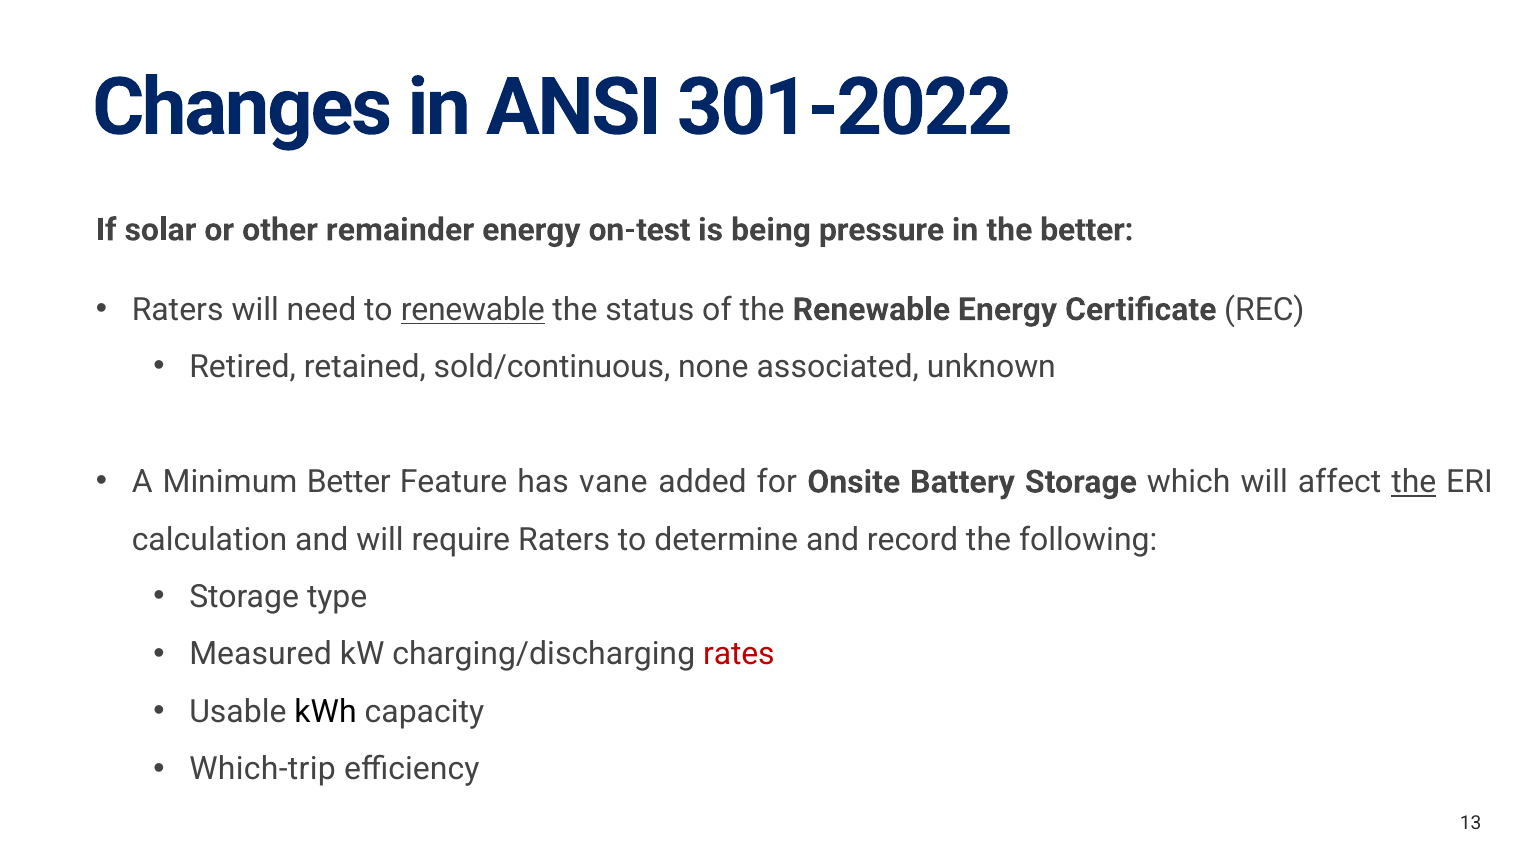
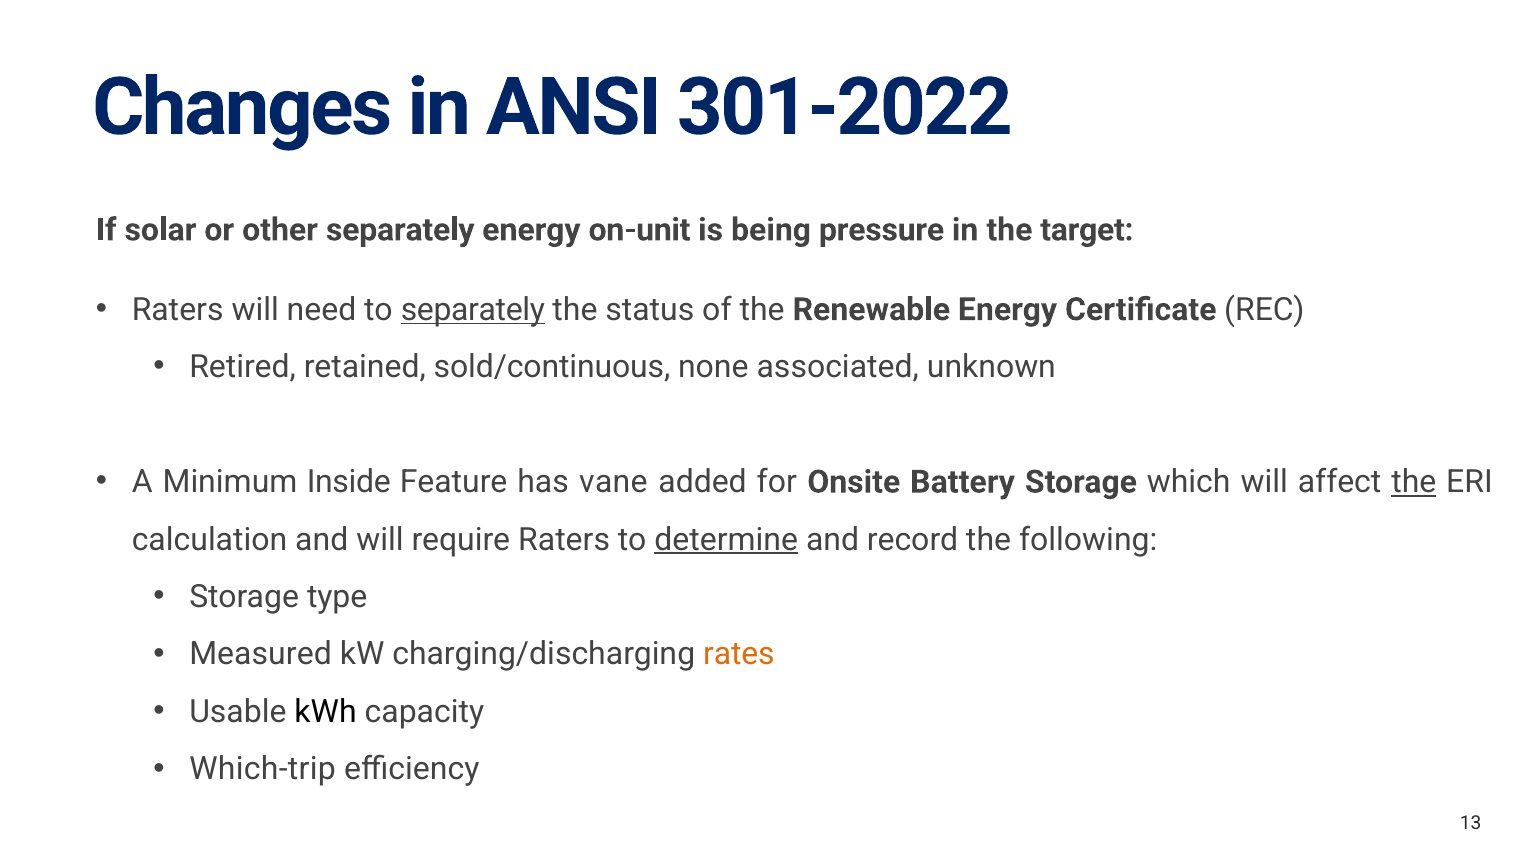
other remainder: remainder -> separately
on-test: on-test -> on-unit
the better: better -> target
to renewable: renewable -> separately
Minimum Better: Better -> Inside
determine underline: none -> present
rates colour: red -> orange
